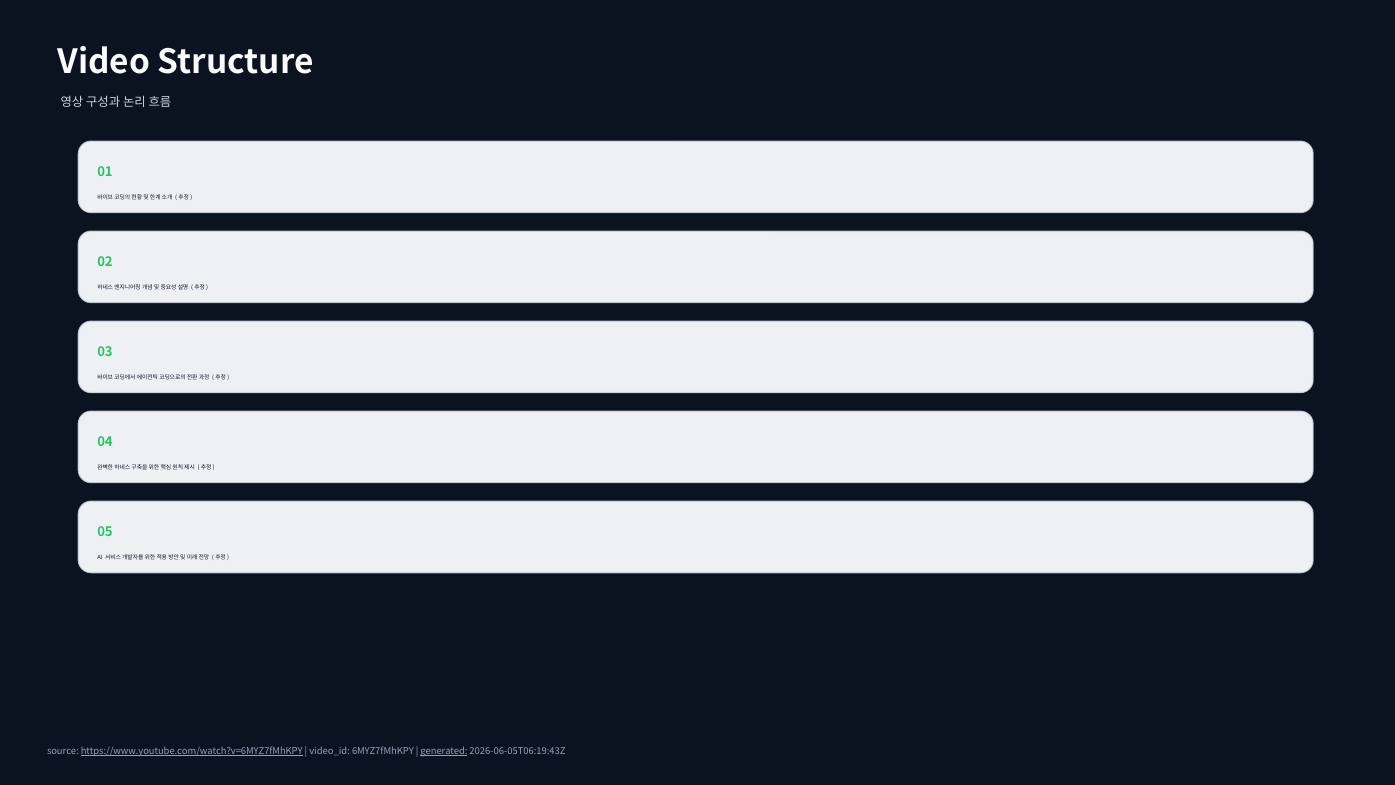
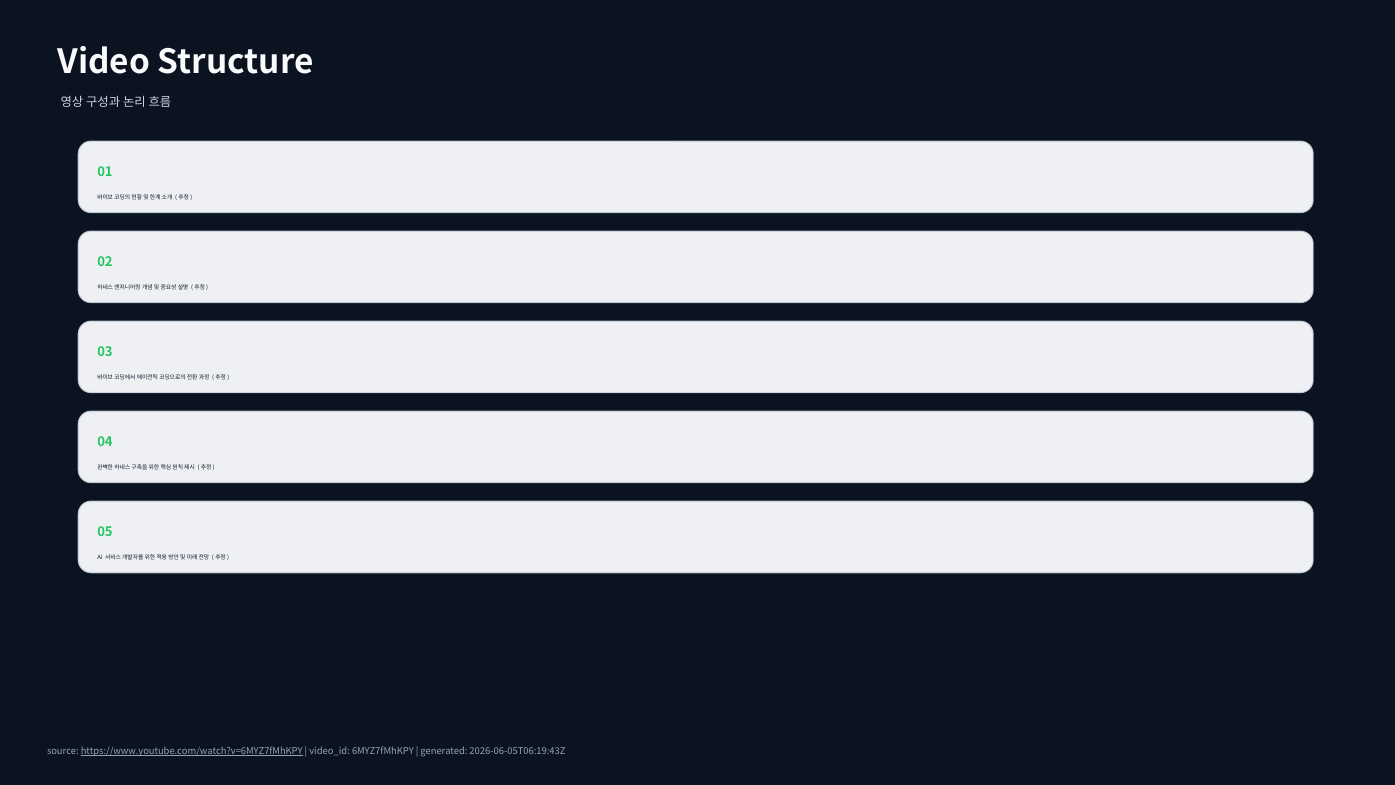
generated underline: present -> none
